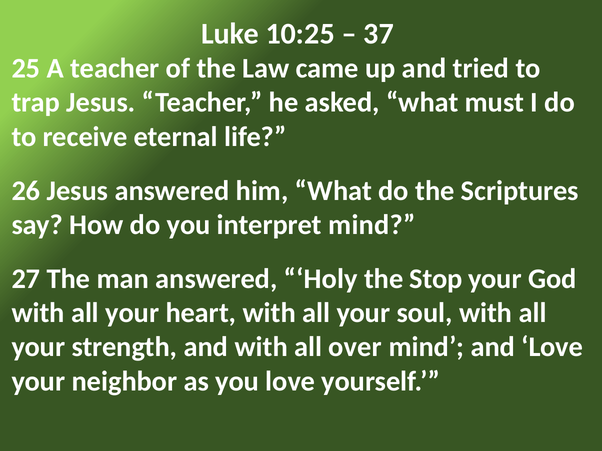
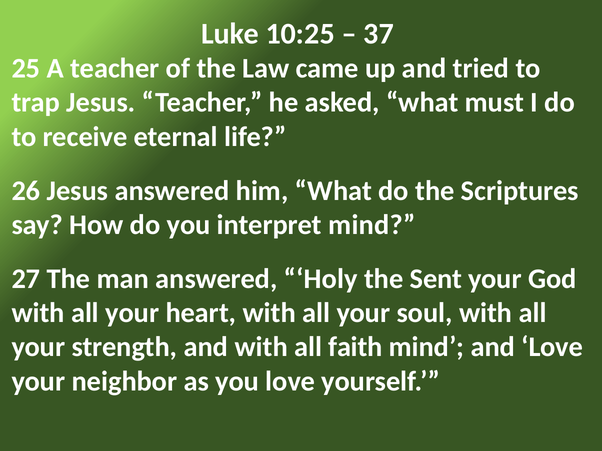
Stop: Stop -> Sent
over: over -> faith
